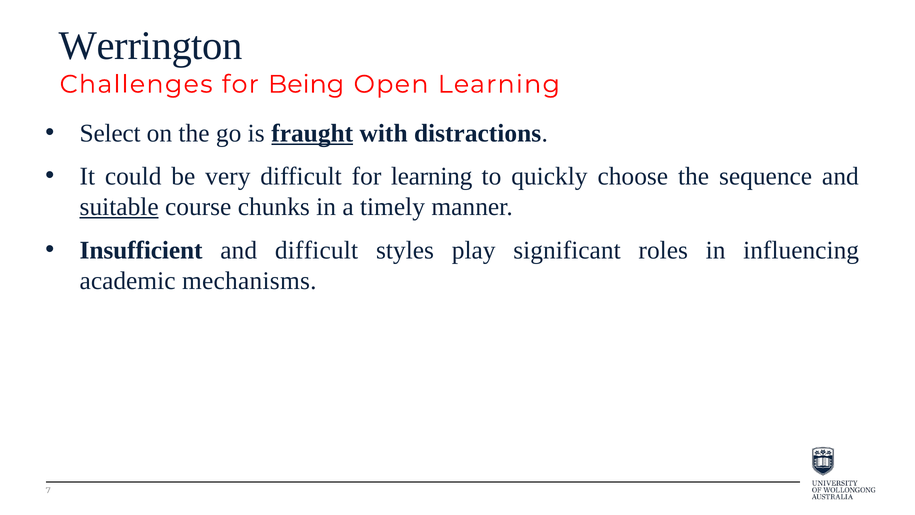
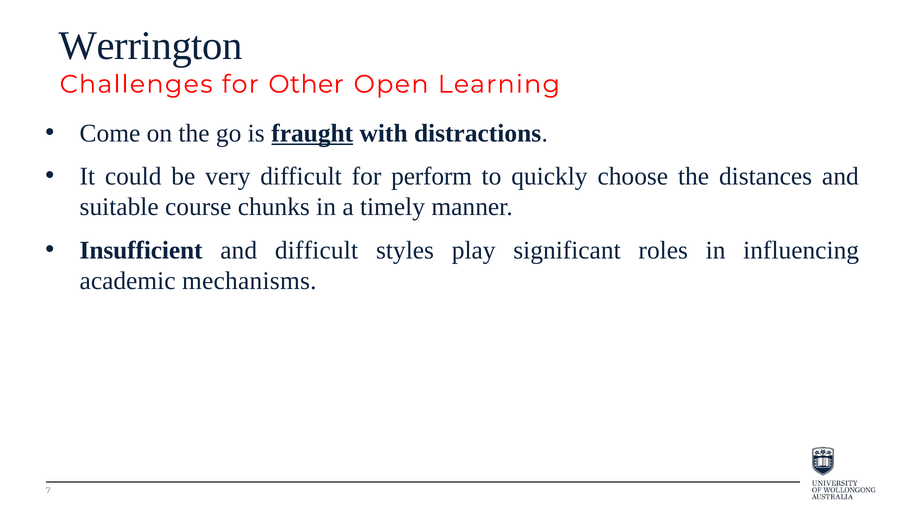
Being: Being -> Other
Select: Select -> Come
for learning: learning -> perform
sequence: sequence -> distances
suitable underline: present -> none
